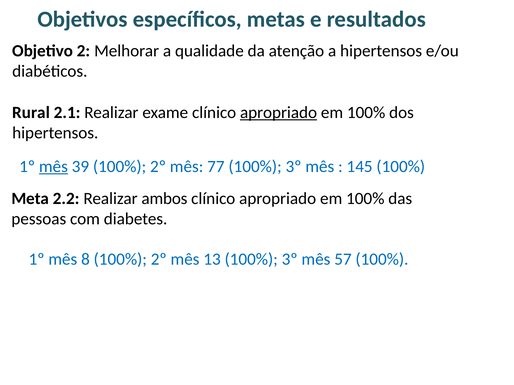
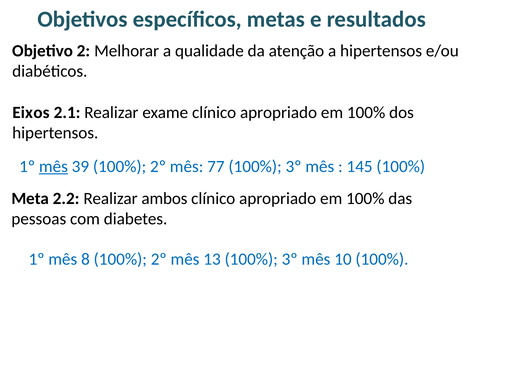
Rural: Rural -> Eixos
apropriado at (279, 113) underline: present -> none
57: 57 -> 10
